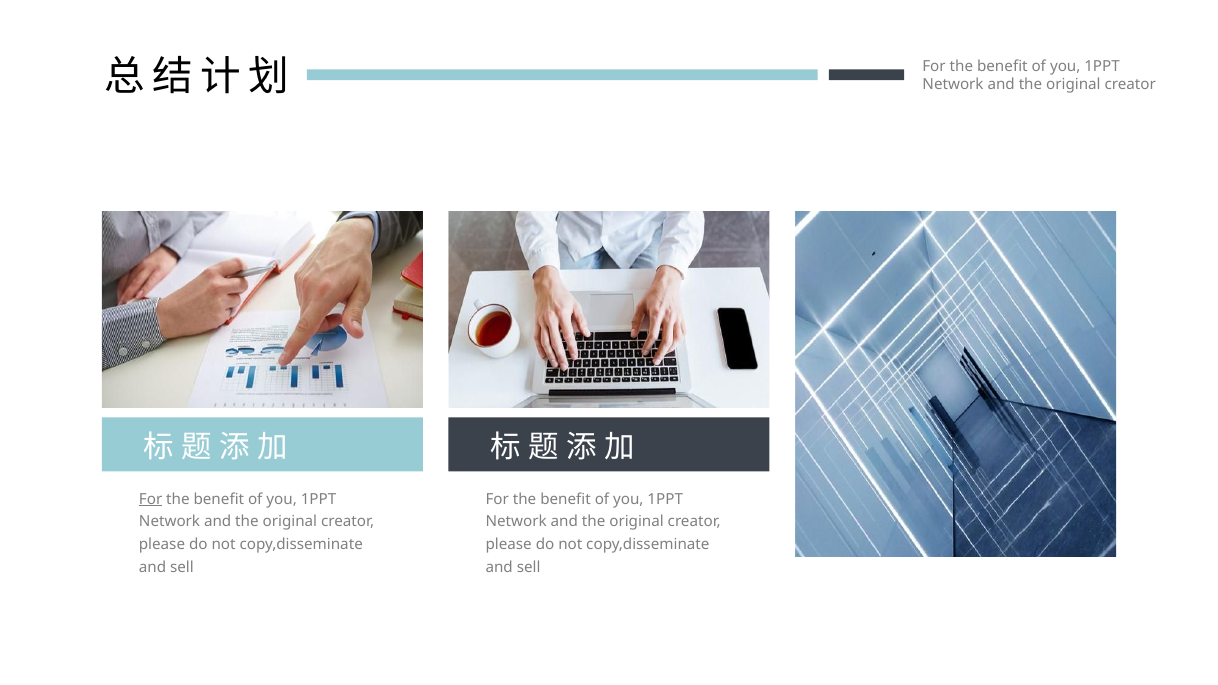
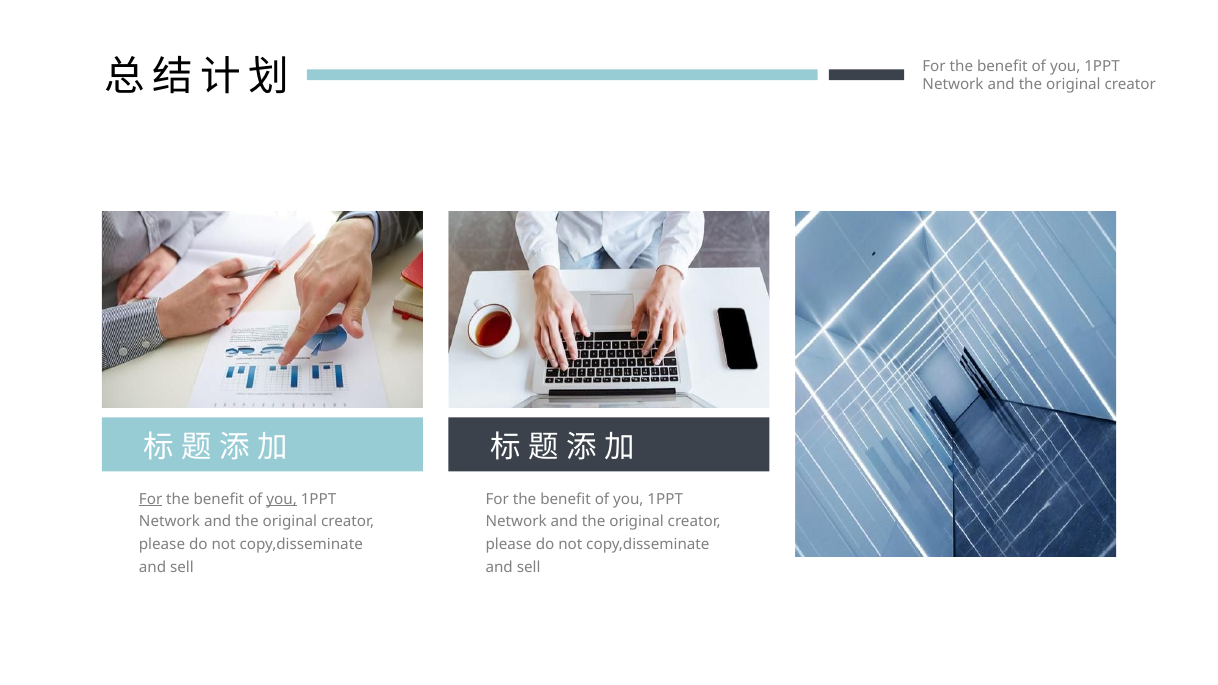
you at (282, 499) underline: none -> present
